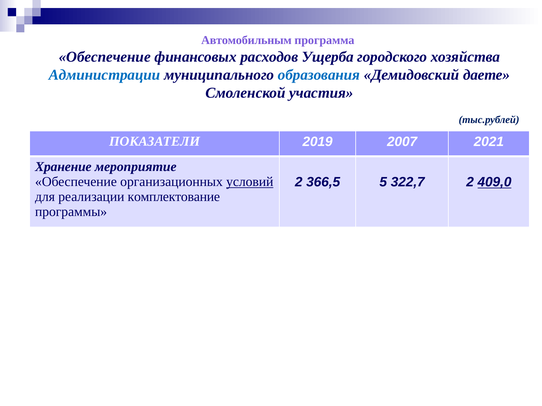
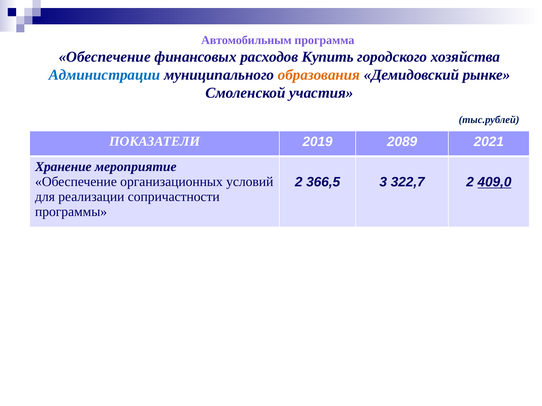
Ущерба: Ущерба -> Купить
образования colour: blue -> orange
даете: даете -> рынке
2007: 2007 -> 2089
условий underline: present -> none
5: 5 -> 3
комплектование: комплектование -> сопричастности
